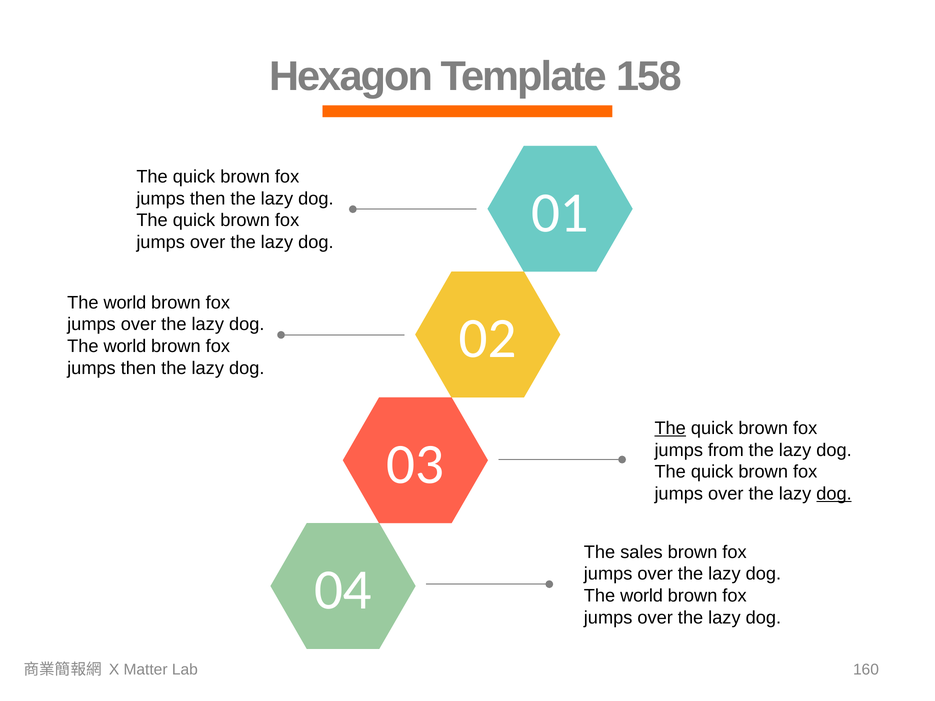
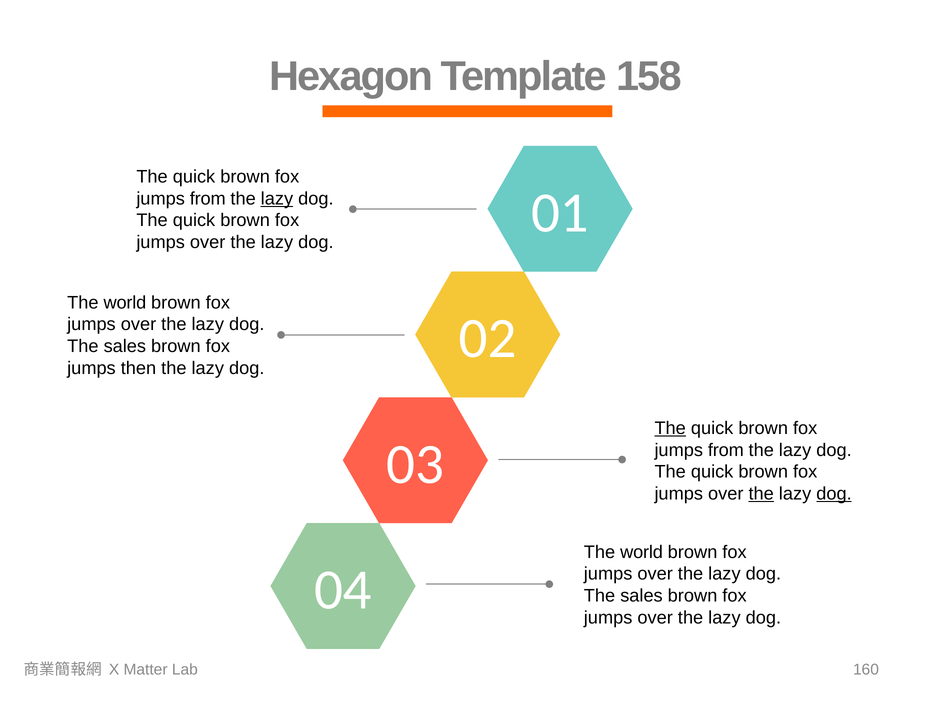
then at (208, 199): then -> from
lazy at (277, 199) underline: none -> present
world at (125, 346): world -> sales
the at (761, 494) underline: none -> present
sales at (641, 552): sales -> world
world at (642, 596): world -> sales
